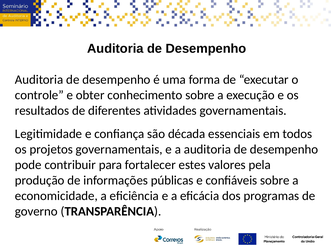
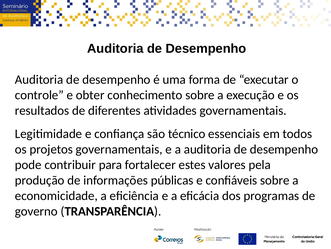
década: década -> técnico
